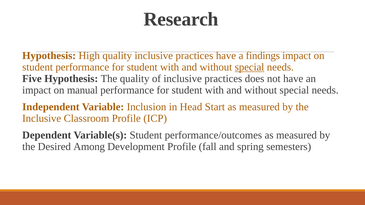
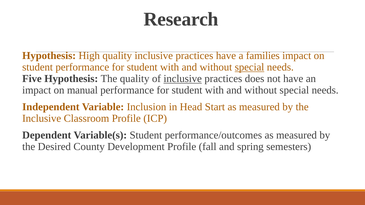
findings: findings -> families
inclusive at (183, 79) underline: none -> present
Among: Among -> County
